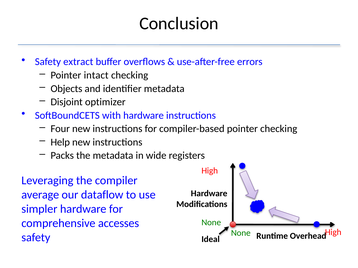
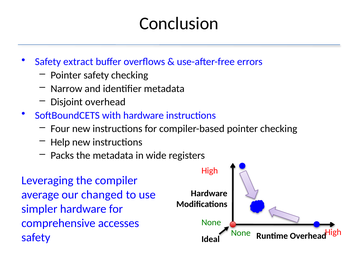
Pointer intact: intact -> safety
Objects: Objects -> Narrow
Disjoint optimizer: optimizer -> overhead
dataflow: dataflow -> changed
